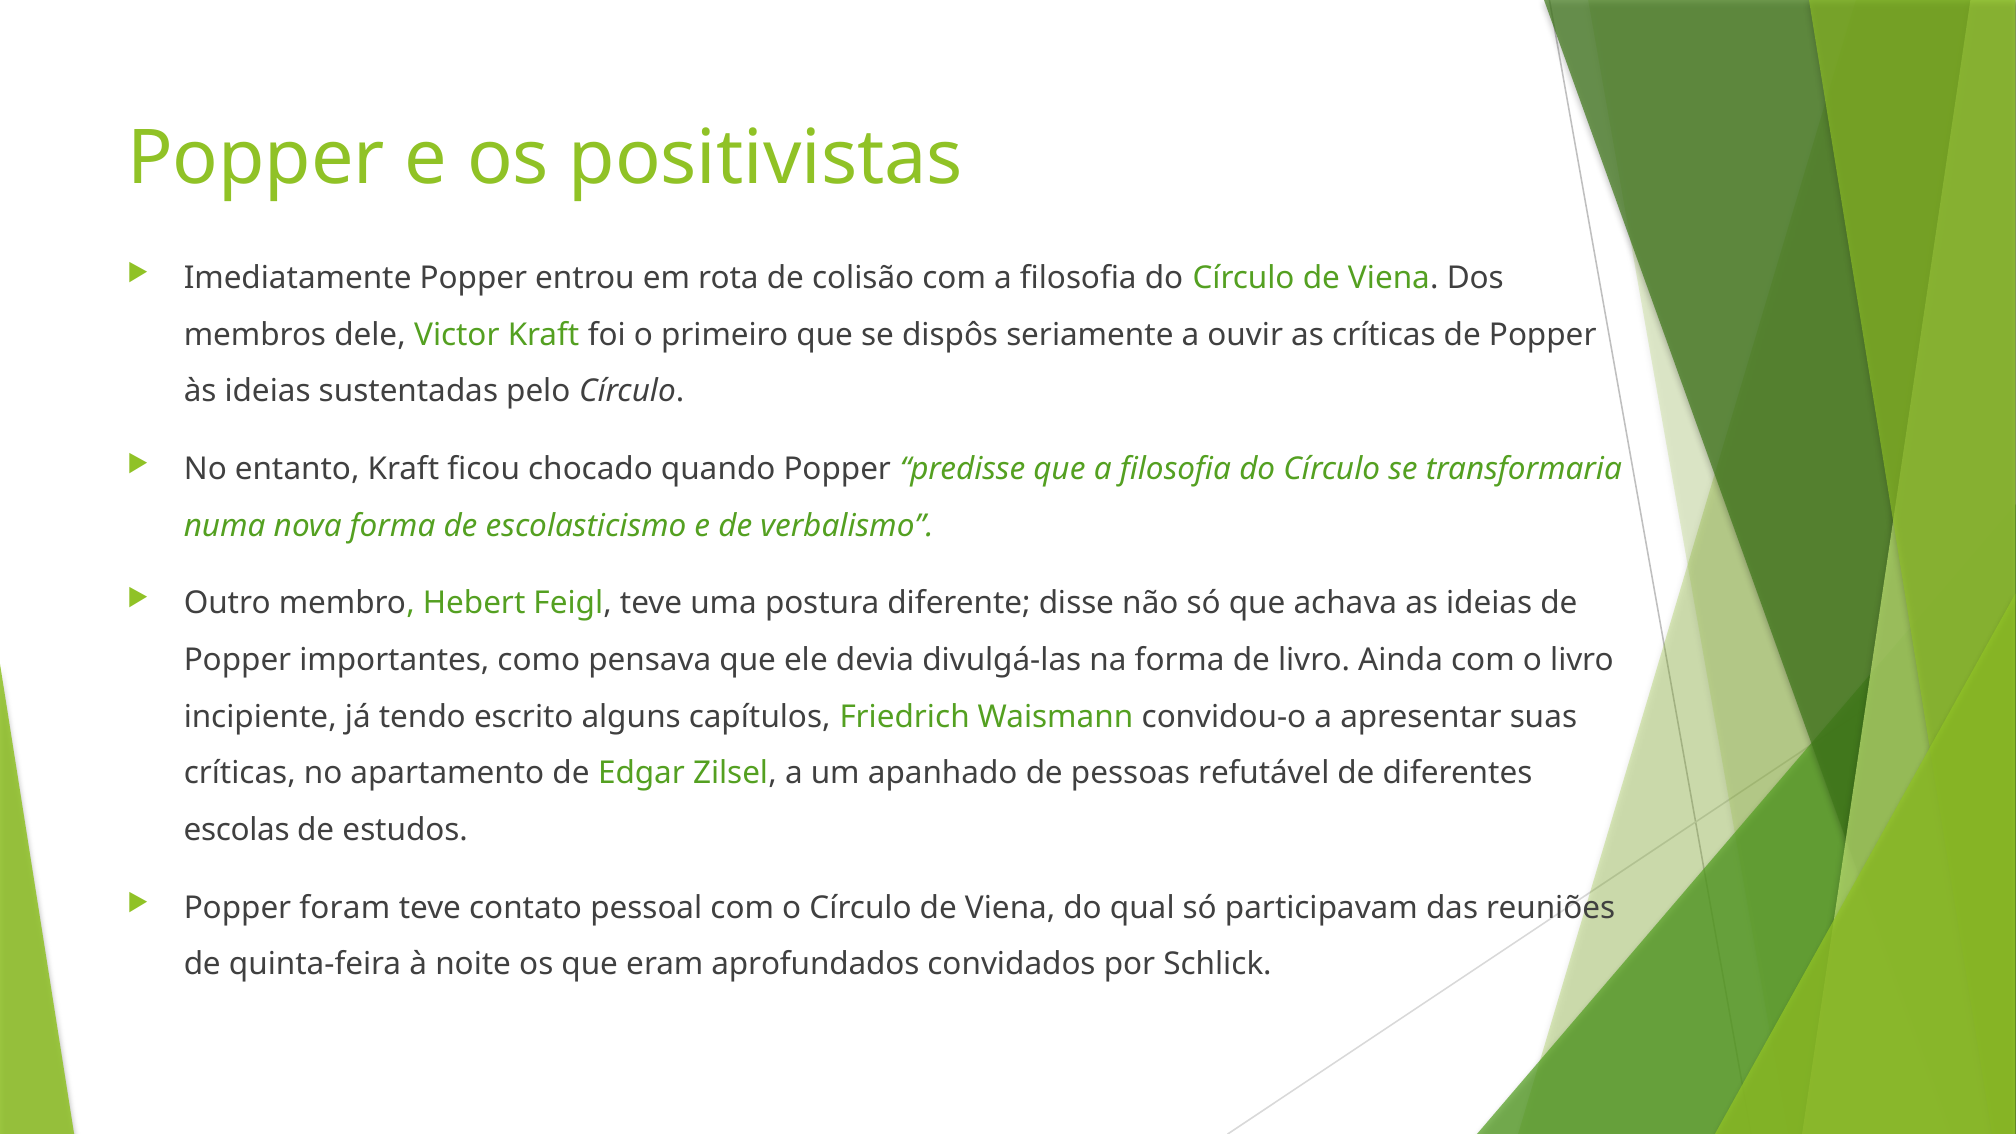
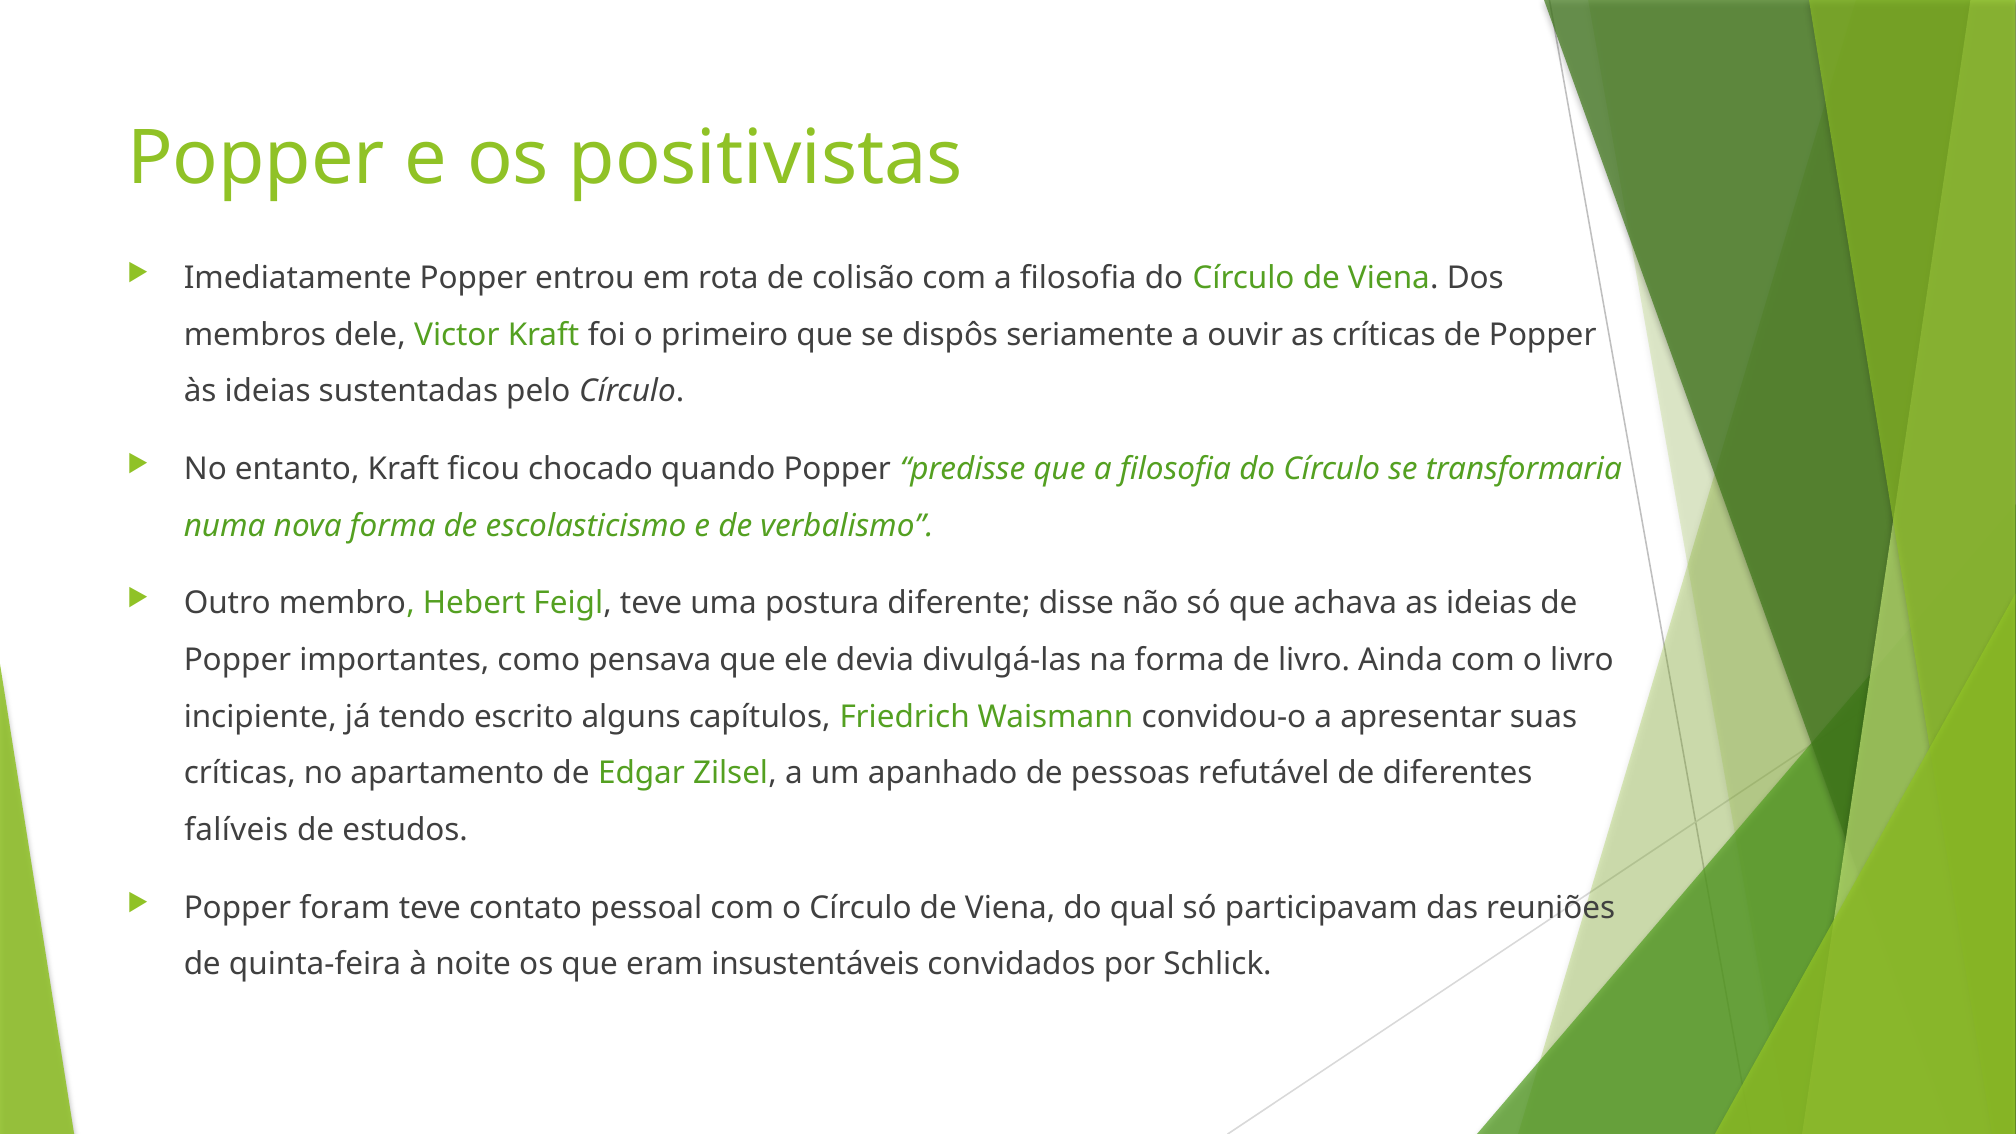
escolas: escolas -> falíveis
aprofundados: aprofundados -> insustentáveis
